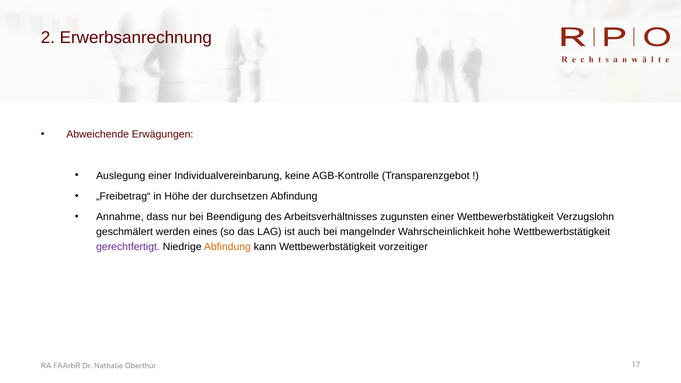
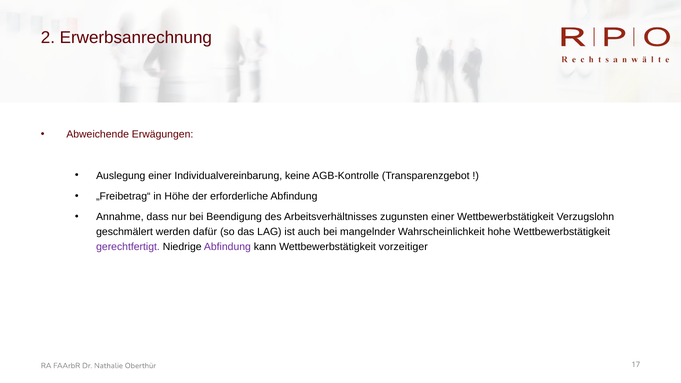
durchsetzen: durchsetzen -> erforderliche
eines: eines -> dafür
Abfindung at (227, 247) colour: orange -> purple
